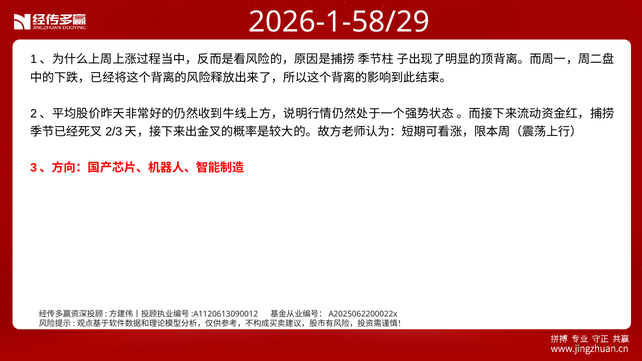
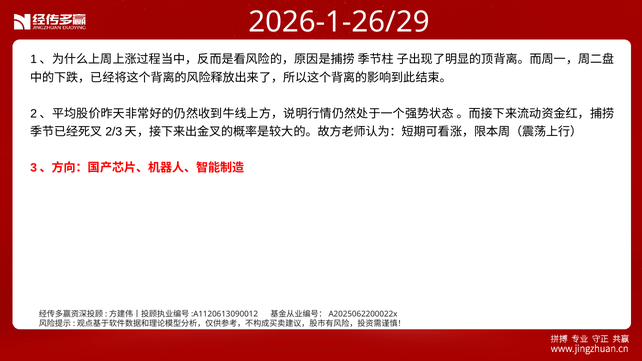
2026-1-58/29: 2026-1-58/29 -> 2026-1-26/29
